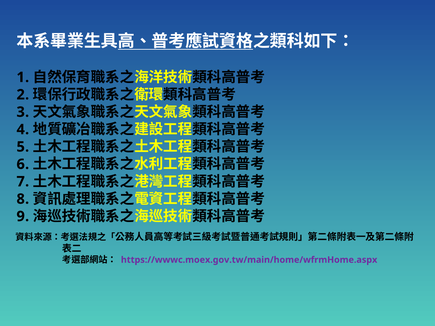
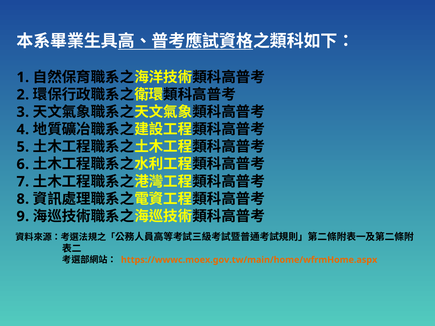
https://wwwc.moex.gov.tw/main/home/wfrmHome.aspx colour: purple -> orange
